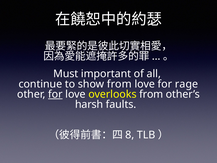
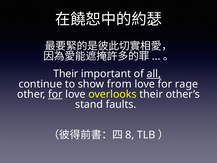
Must at (66, 74): Must -> Their
all underline: none -> present
overlooks from: from -> their
harsh: harsh -> stand
